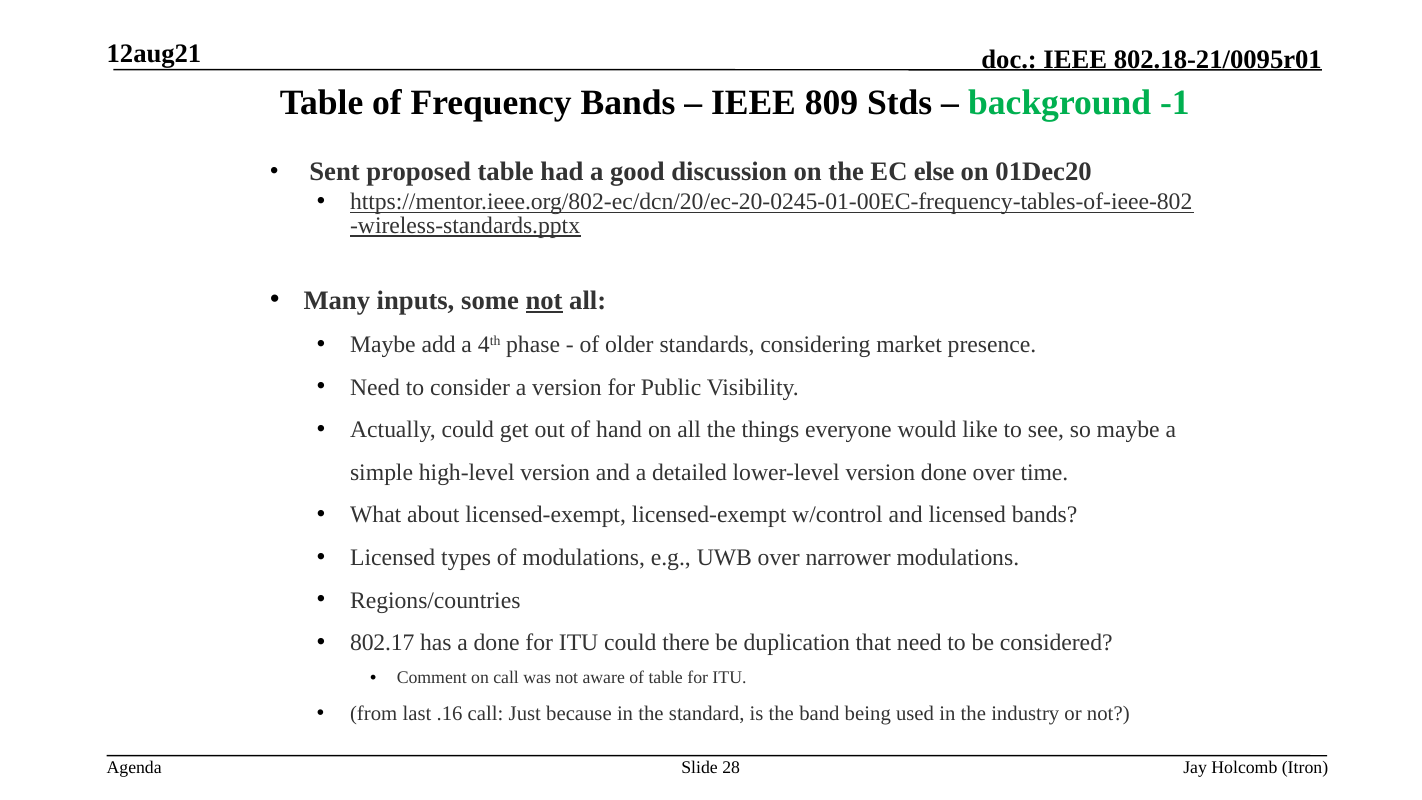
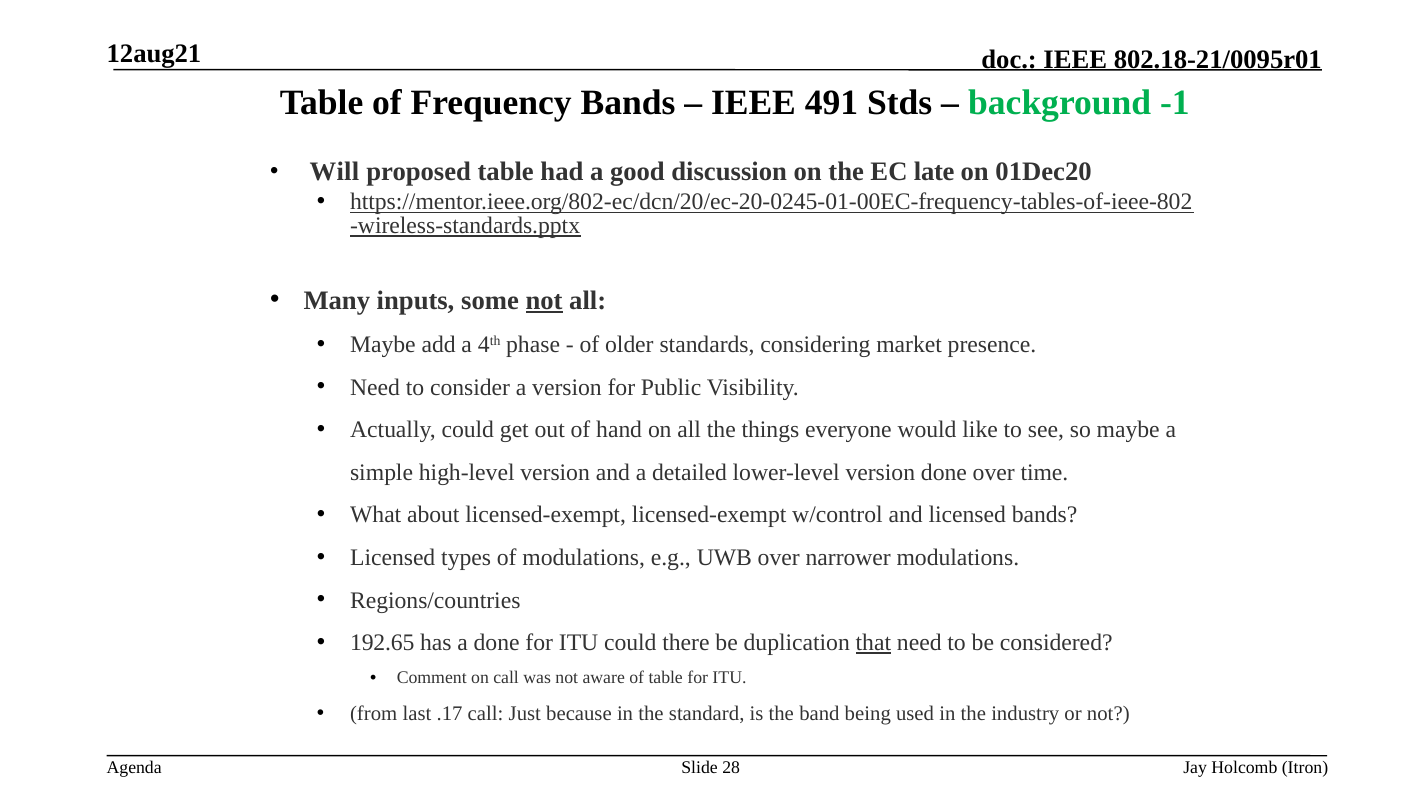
809: 809 -> 491
Sent: Sent -> Will
else: else -> late
802.17: 802.17 -> 192.65
that underline: none -> present
.16: .16 -> .17
